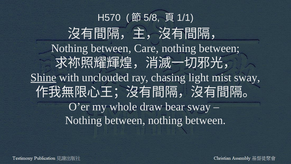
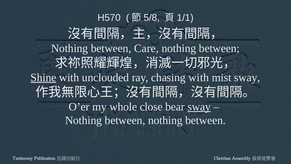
chasing light: light -> with
draw: draw -> close
sway at (199, 107) underline: none -> present
